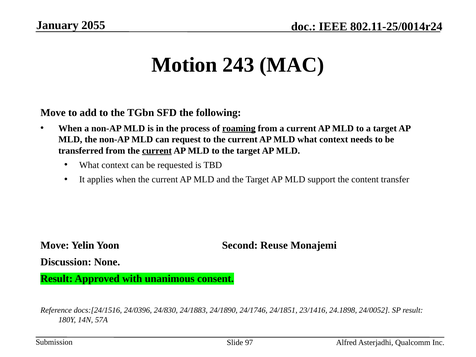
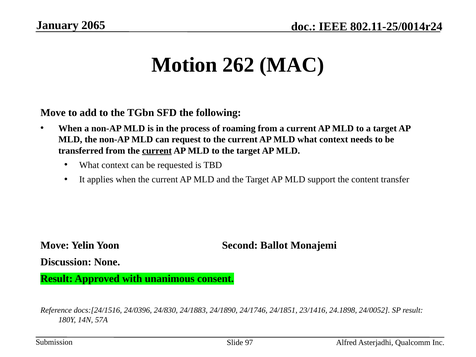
2055: 2055 -> 2065
243: 243 -> 262
roaming underline: present -> none
Reuse: Reuse -> Ballot
